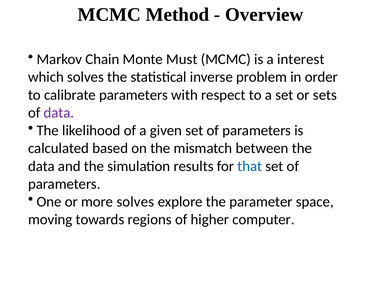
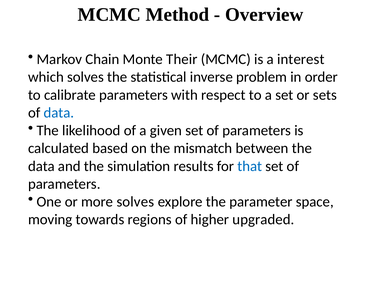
Must: Must -> Their
data at (59, 113) colour: purple -> blue
computer: computer -> upgraded
